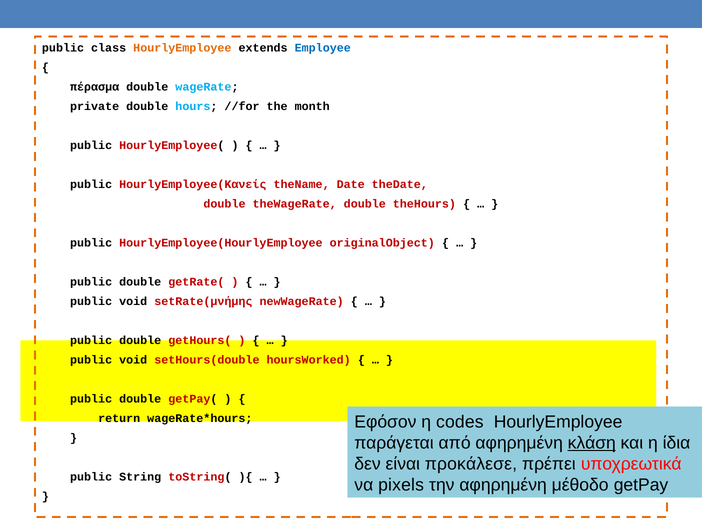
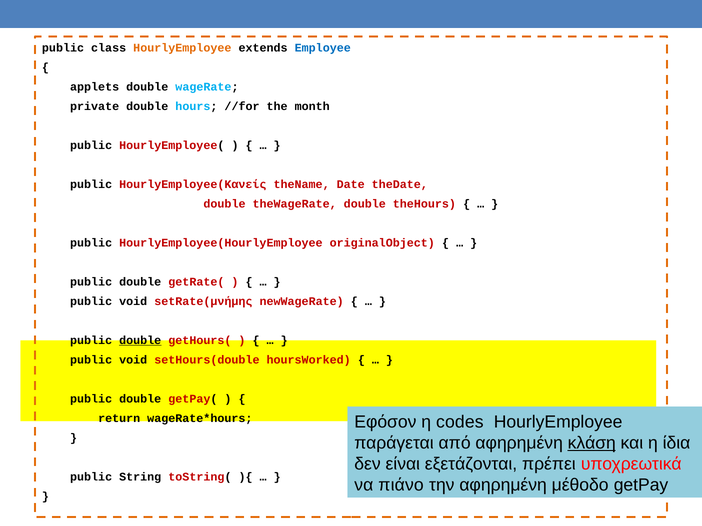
πέρασμα: πέρασμα -> applets
double at (140, 341) underline: none -> present
προκάλεσε: προκάλεσε -> εξετάζονται
pixels: pixels -> πιάνο
